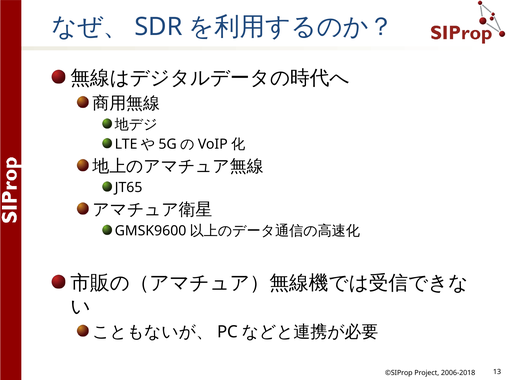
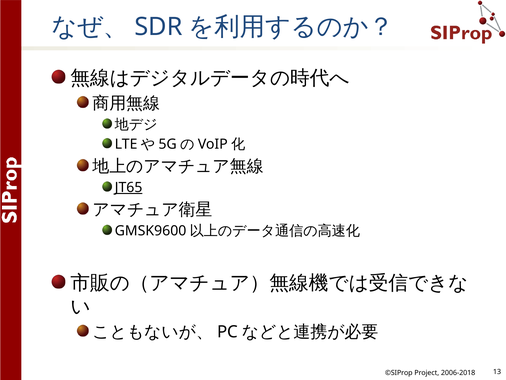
JT65 underline: none -> present
